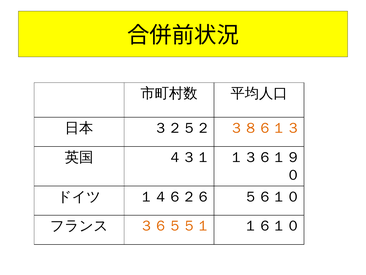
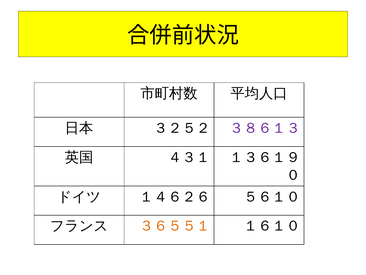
３８６１３ colour: orange -> purple
